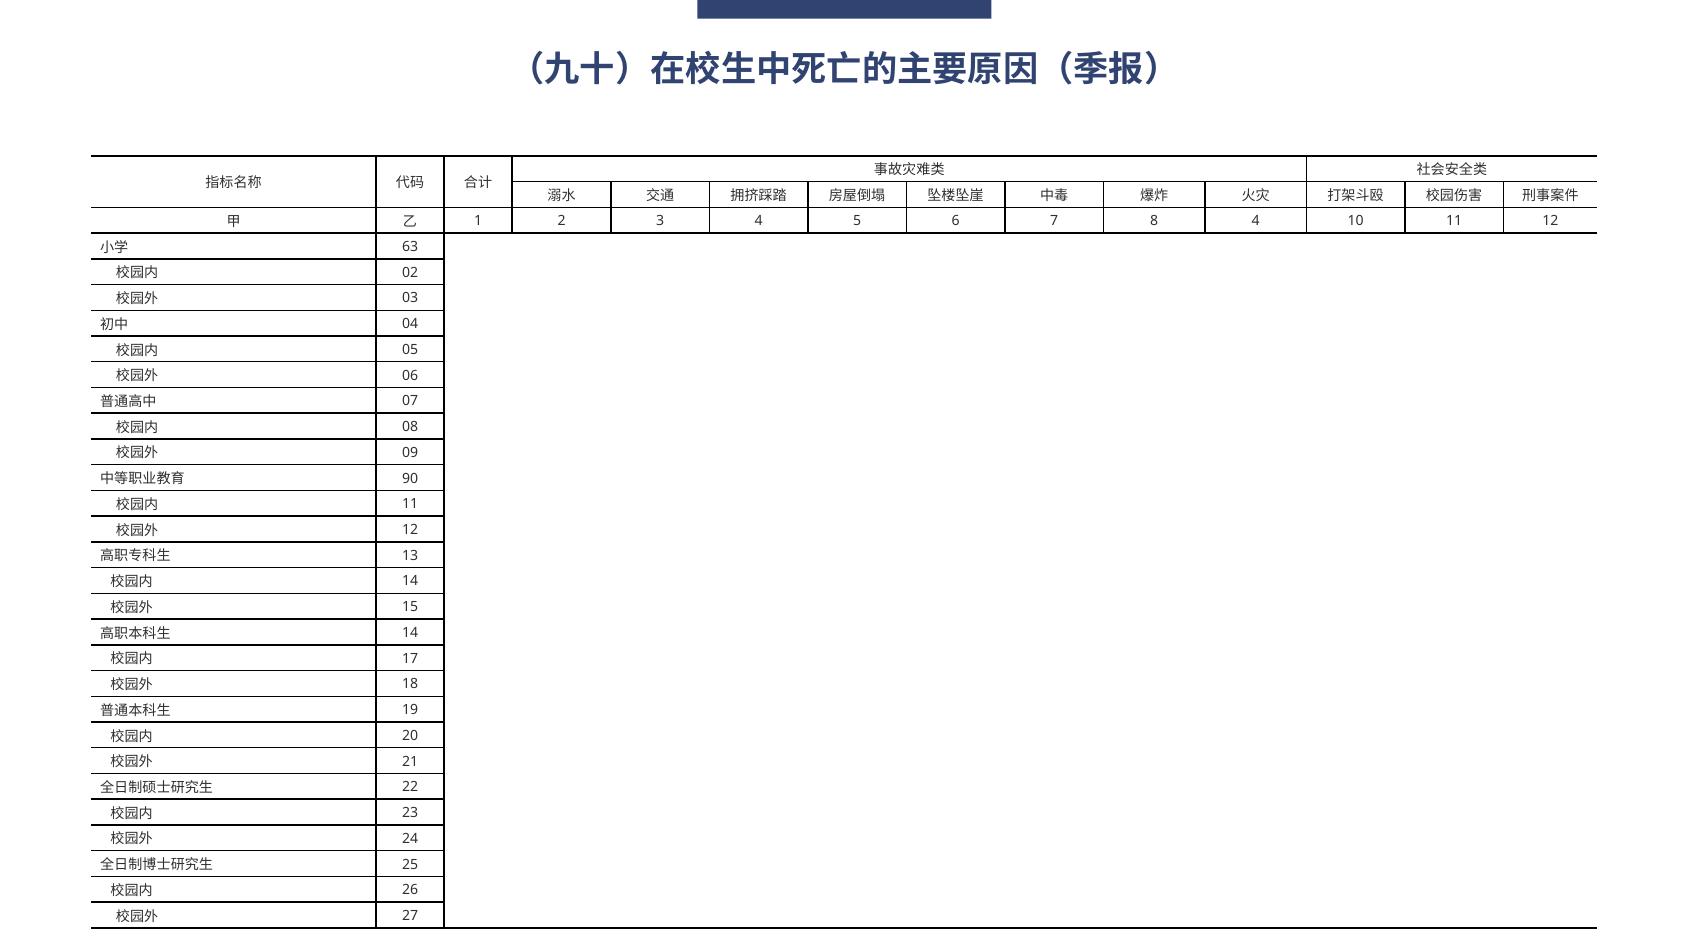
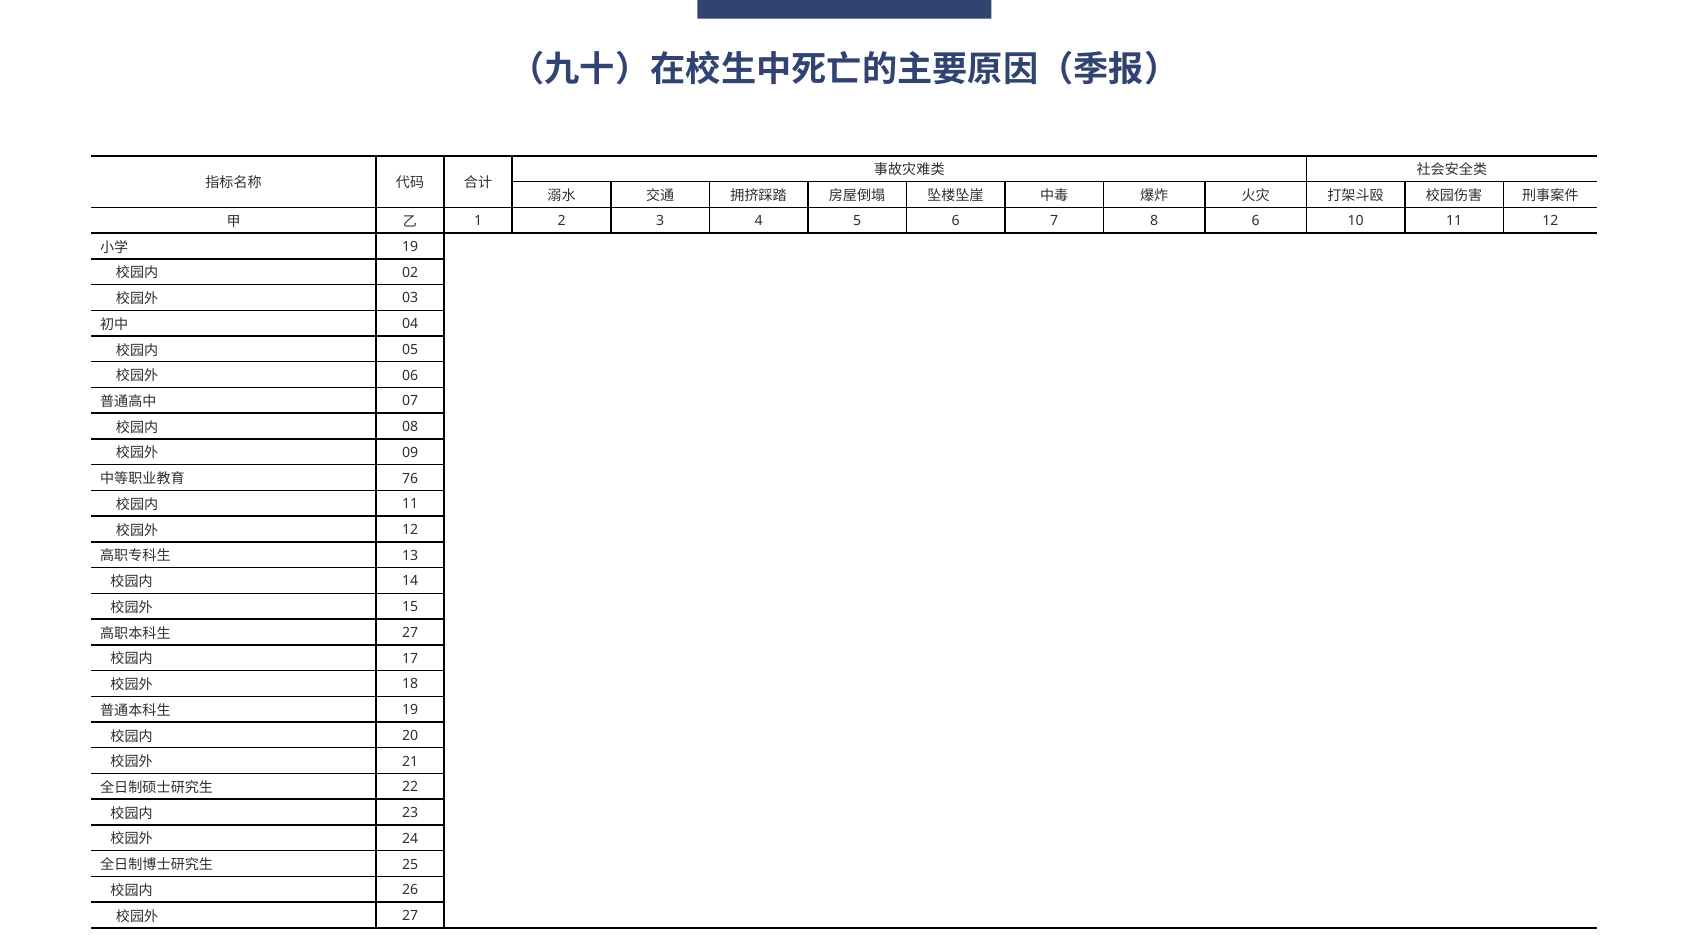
8 4: 4 -> 6
63 at (410, 247): 63 -> 19
90: 90 -> 76
14 at (410, 633): 14 -> 27
